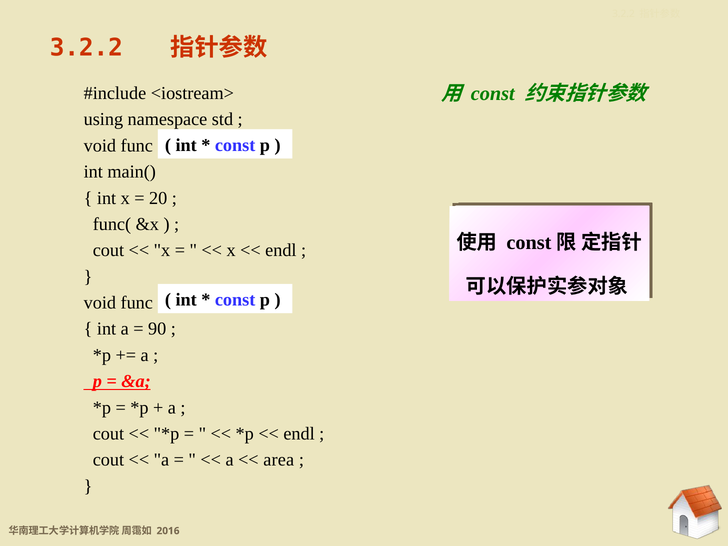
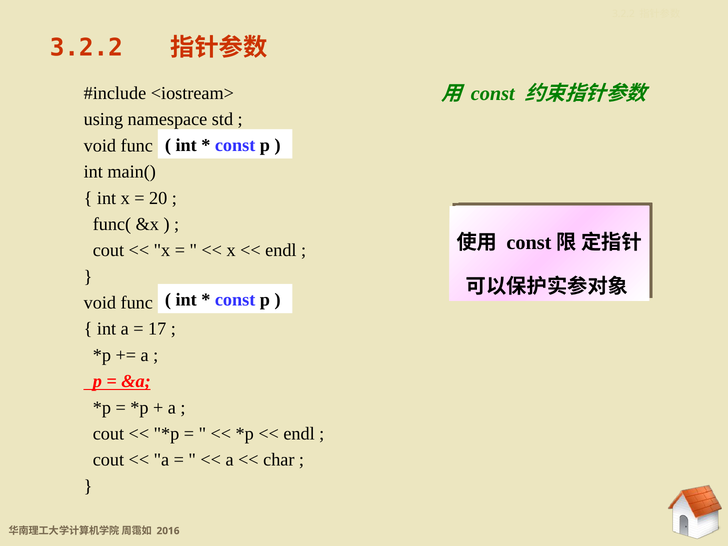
90: 90 -> 17
area: area -> char
